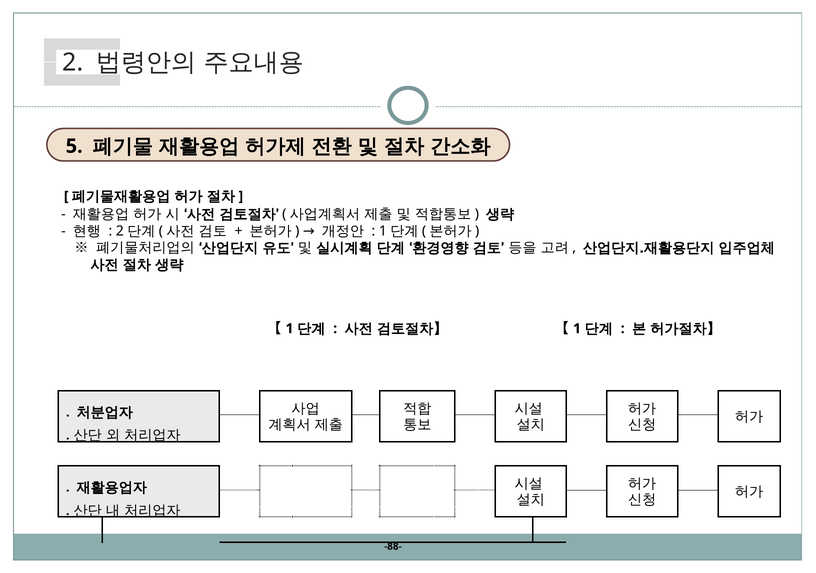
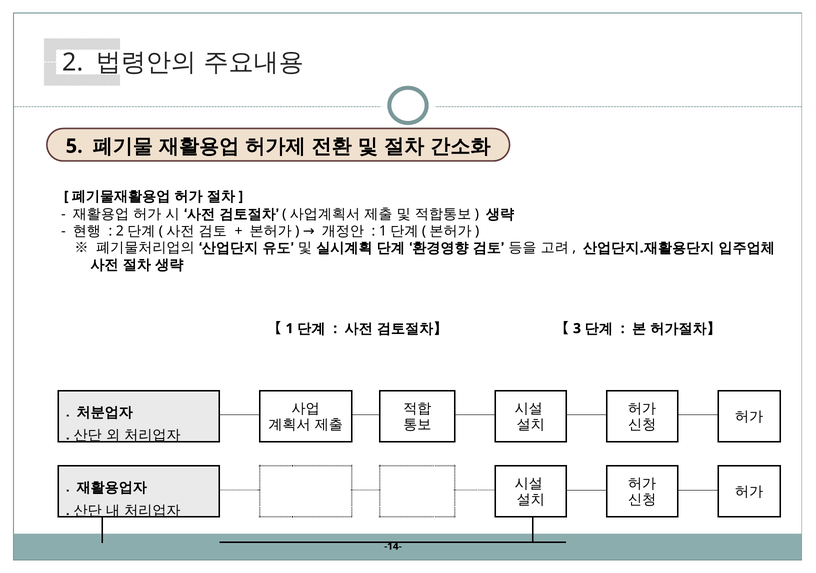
1 at (577, 329): 1 -> 3
-88-: -88- -> -14-
